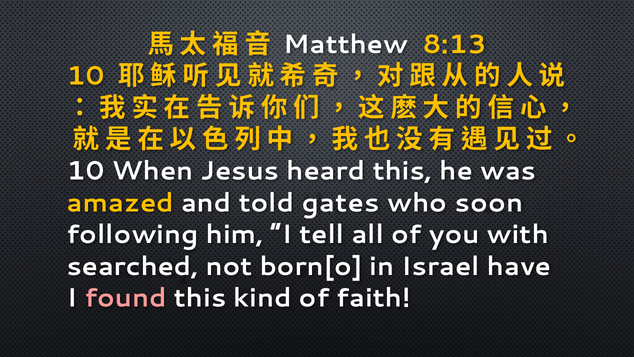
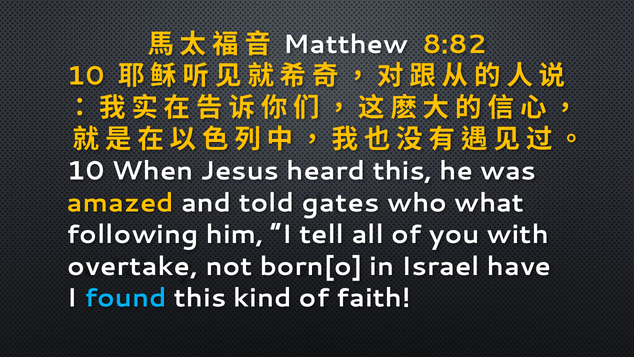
8:13: 8:13 -> 8:82
soon: soon -> what
searched: searched -> overtake
found colour: pink -> light blue
